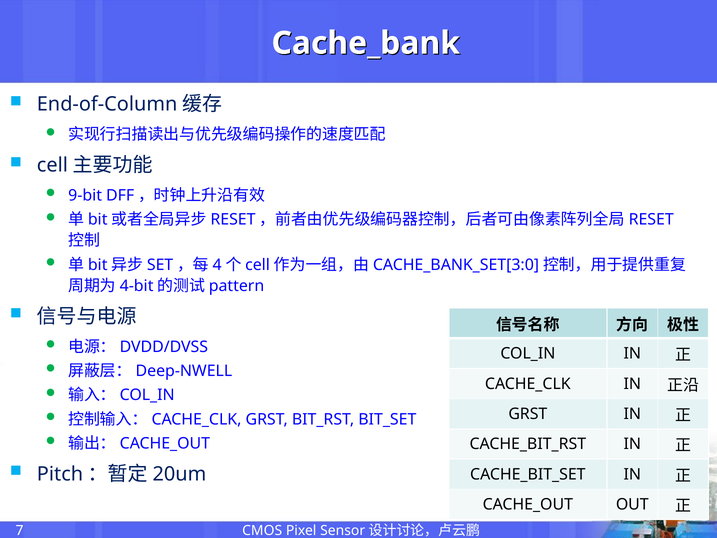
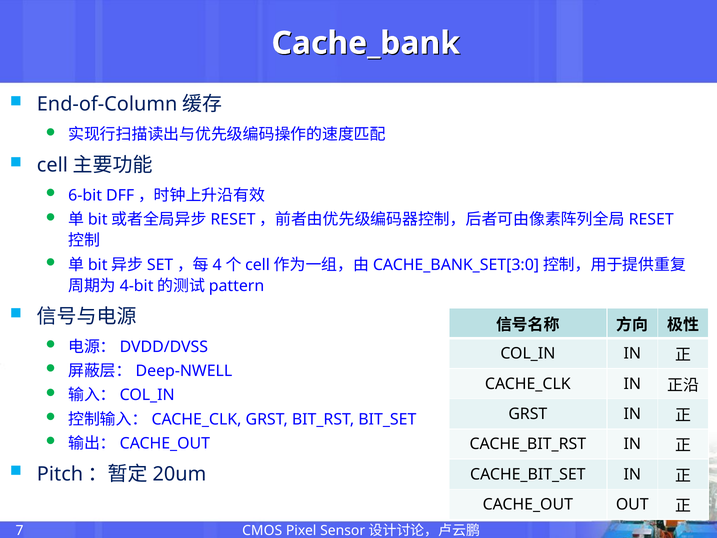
9-bit: 9-bit -> 6-bit
